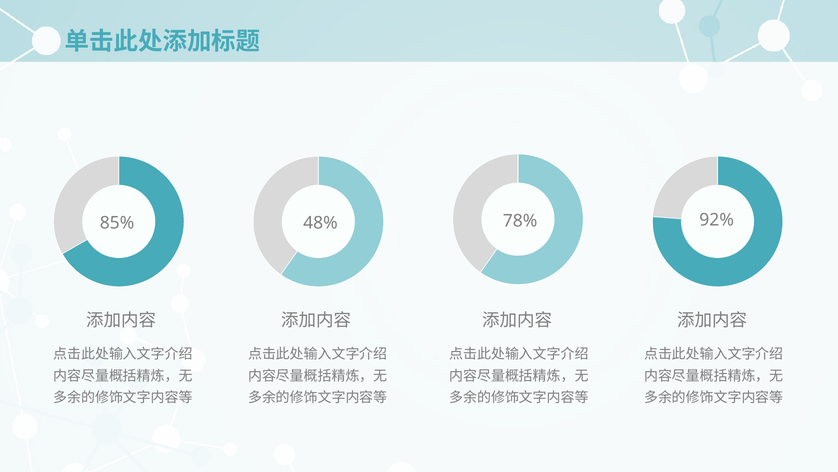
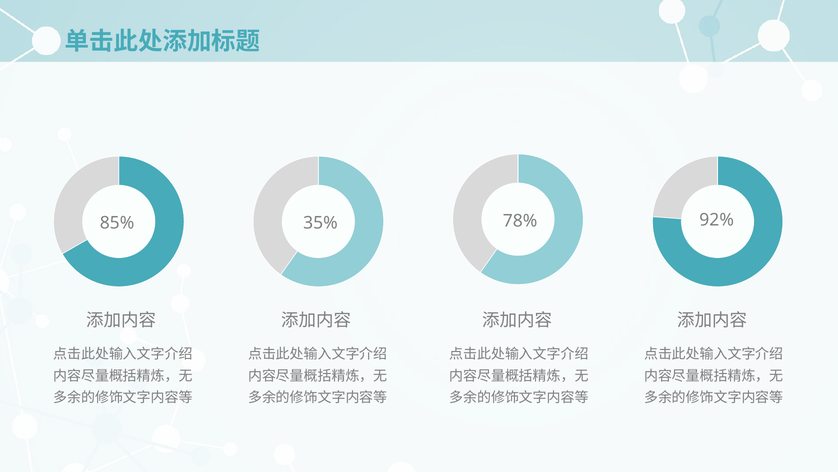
48%: 48% -> 35%
